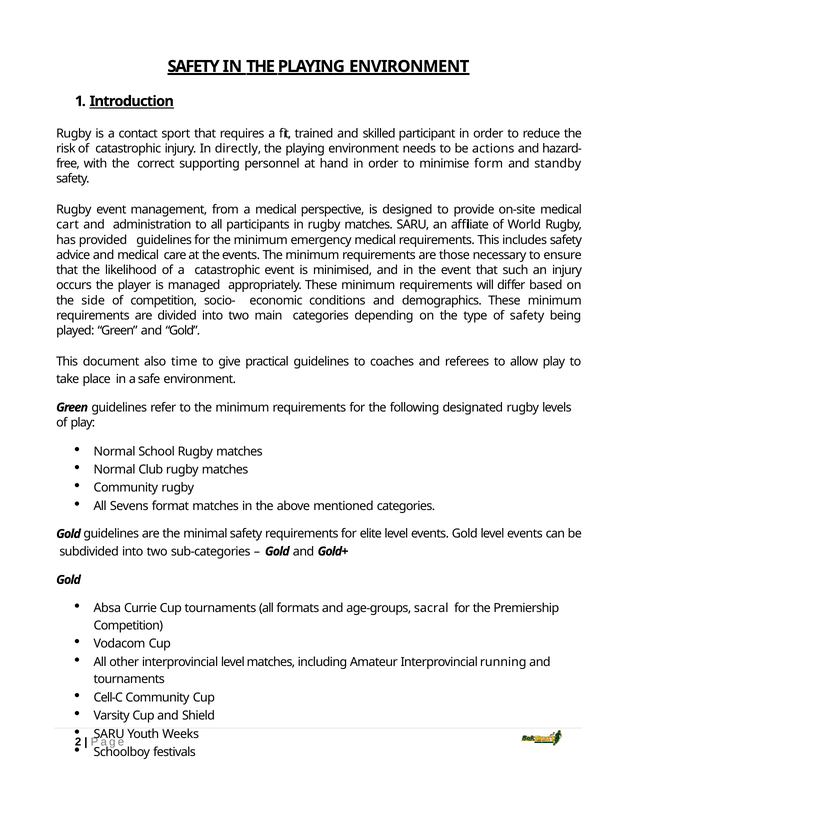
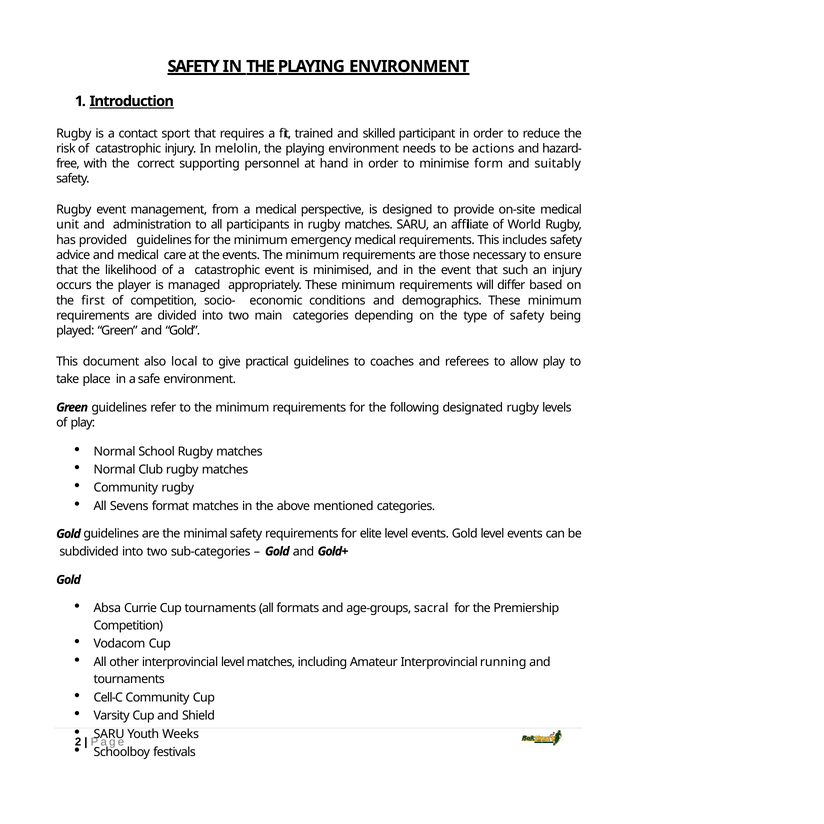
directly: directly -> melolin
standby: standby -> suitably
cart: cart -> unit
side: side -> first
time: time -> local
